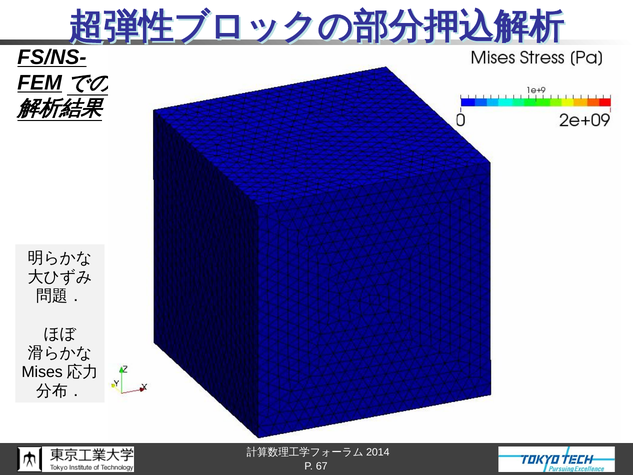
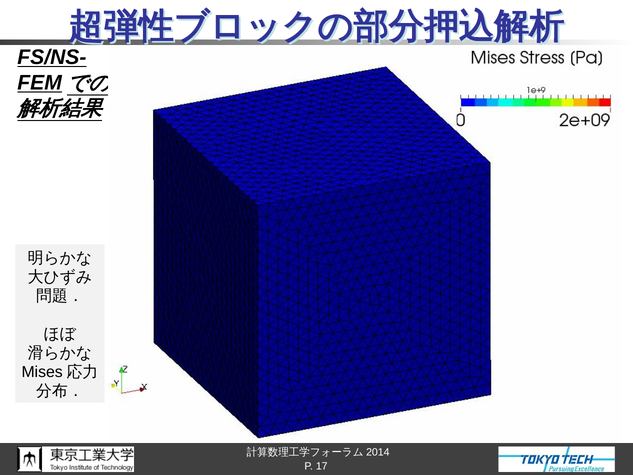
67: 67 -> 17
